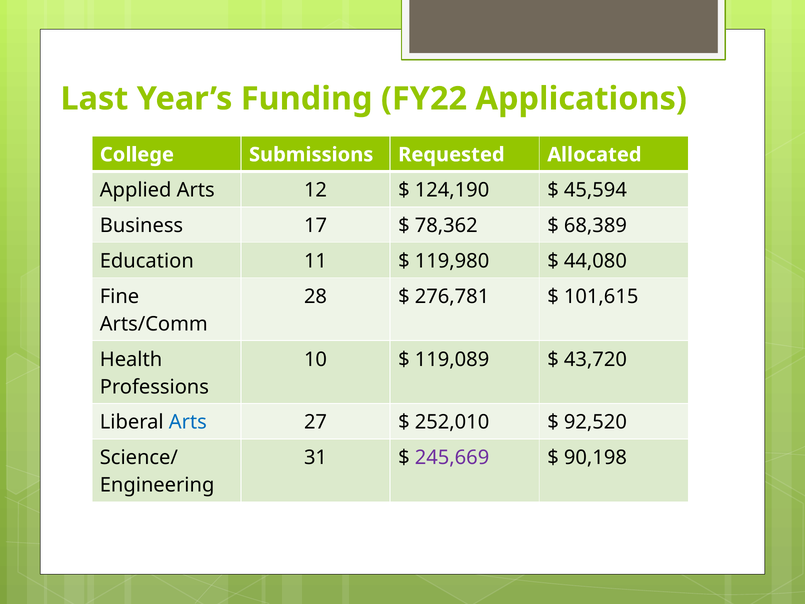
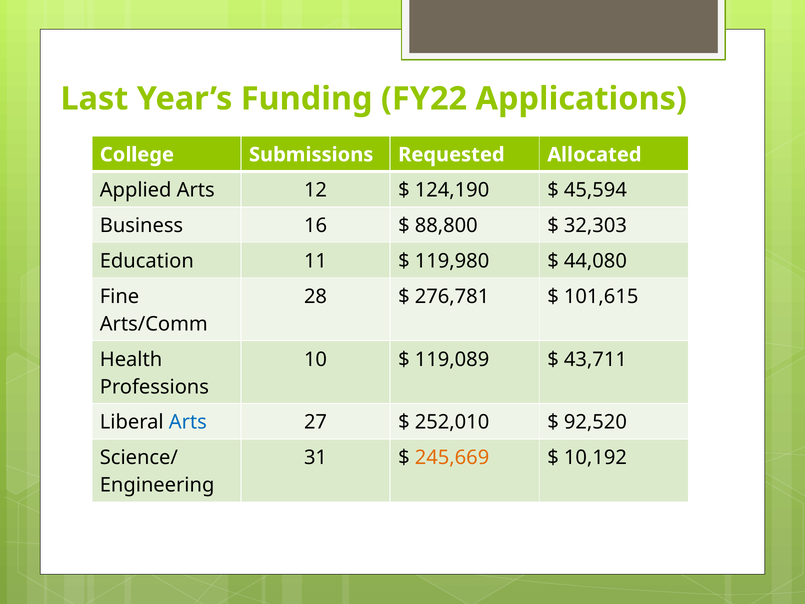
17: 17 -> 16
78,362: 78,362 -> 88,800
68,389: 68,389 -> 32,303
43,720: 43,720 -> 43,711
245,669 colour: purple -> orange
90,198: 90,198 -> 10,192
